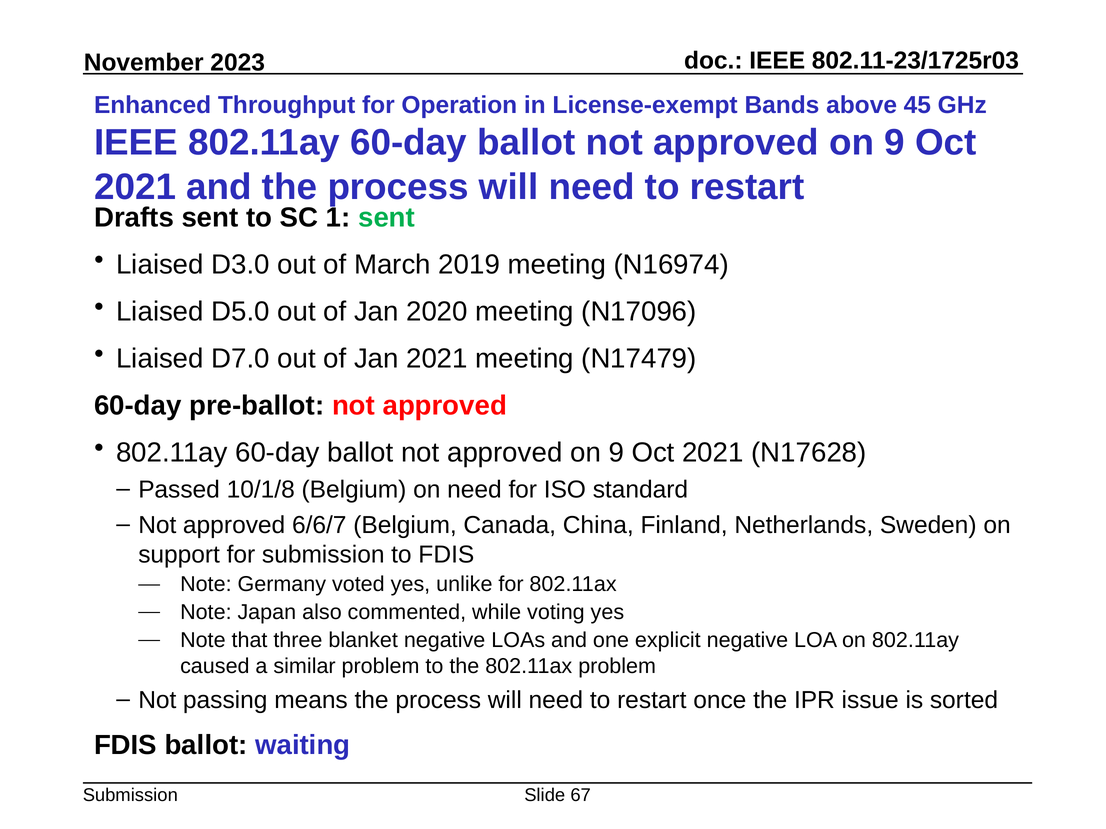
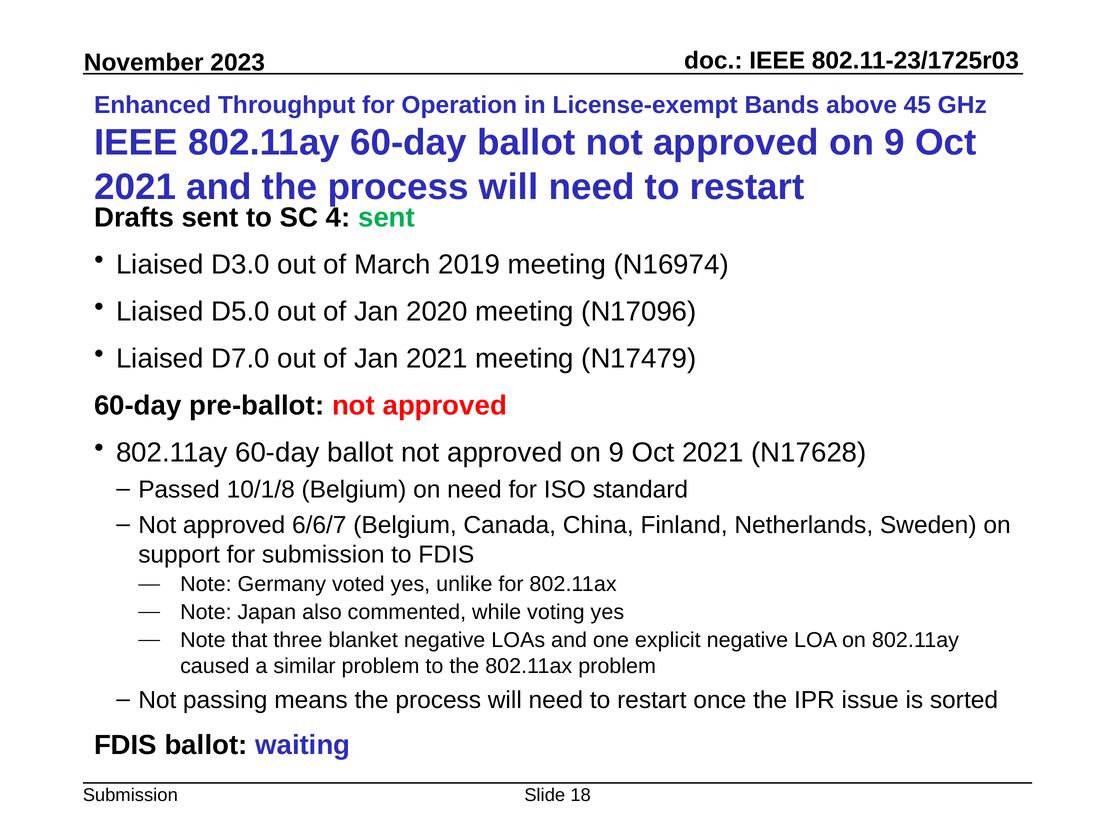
1: 1 -> 4
67: 67 -> 18
